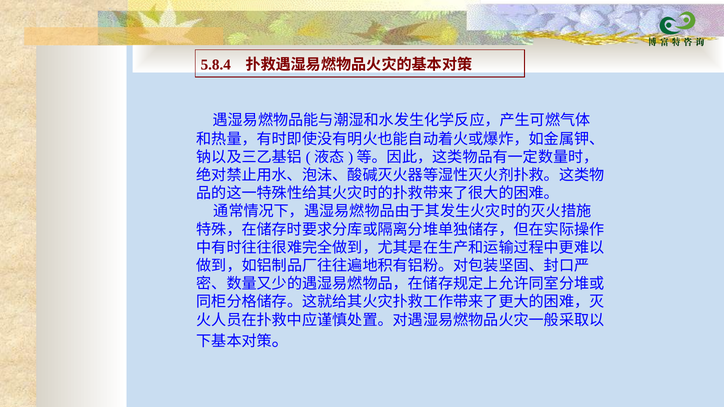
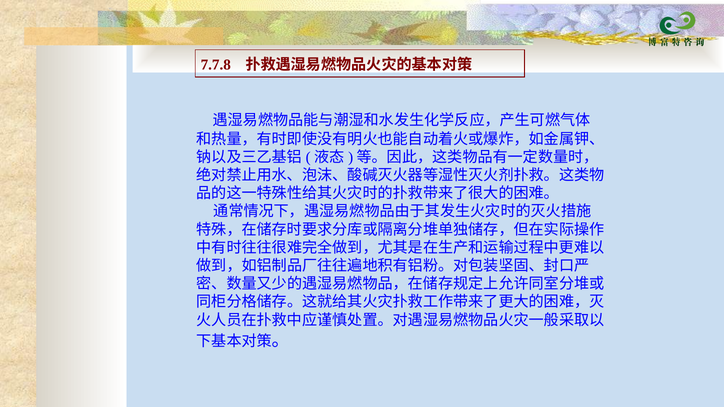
5.8.4: 5.8.4 -> 7.7.8
